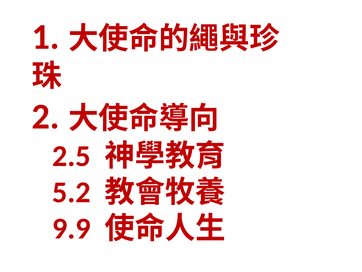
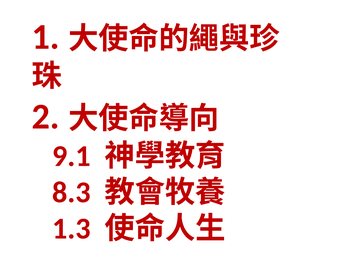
2.5: 2.5 -> 9.1
5.2: 5.2 -> 8.3
9.9: 9.9 -> 1.3
